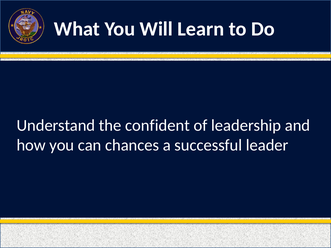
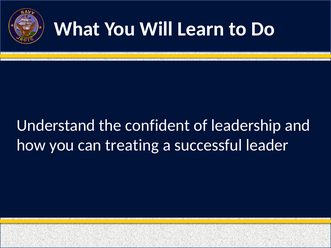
chances: chances -> treating
